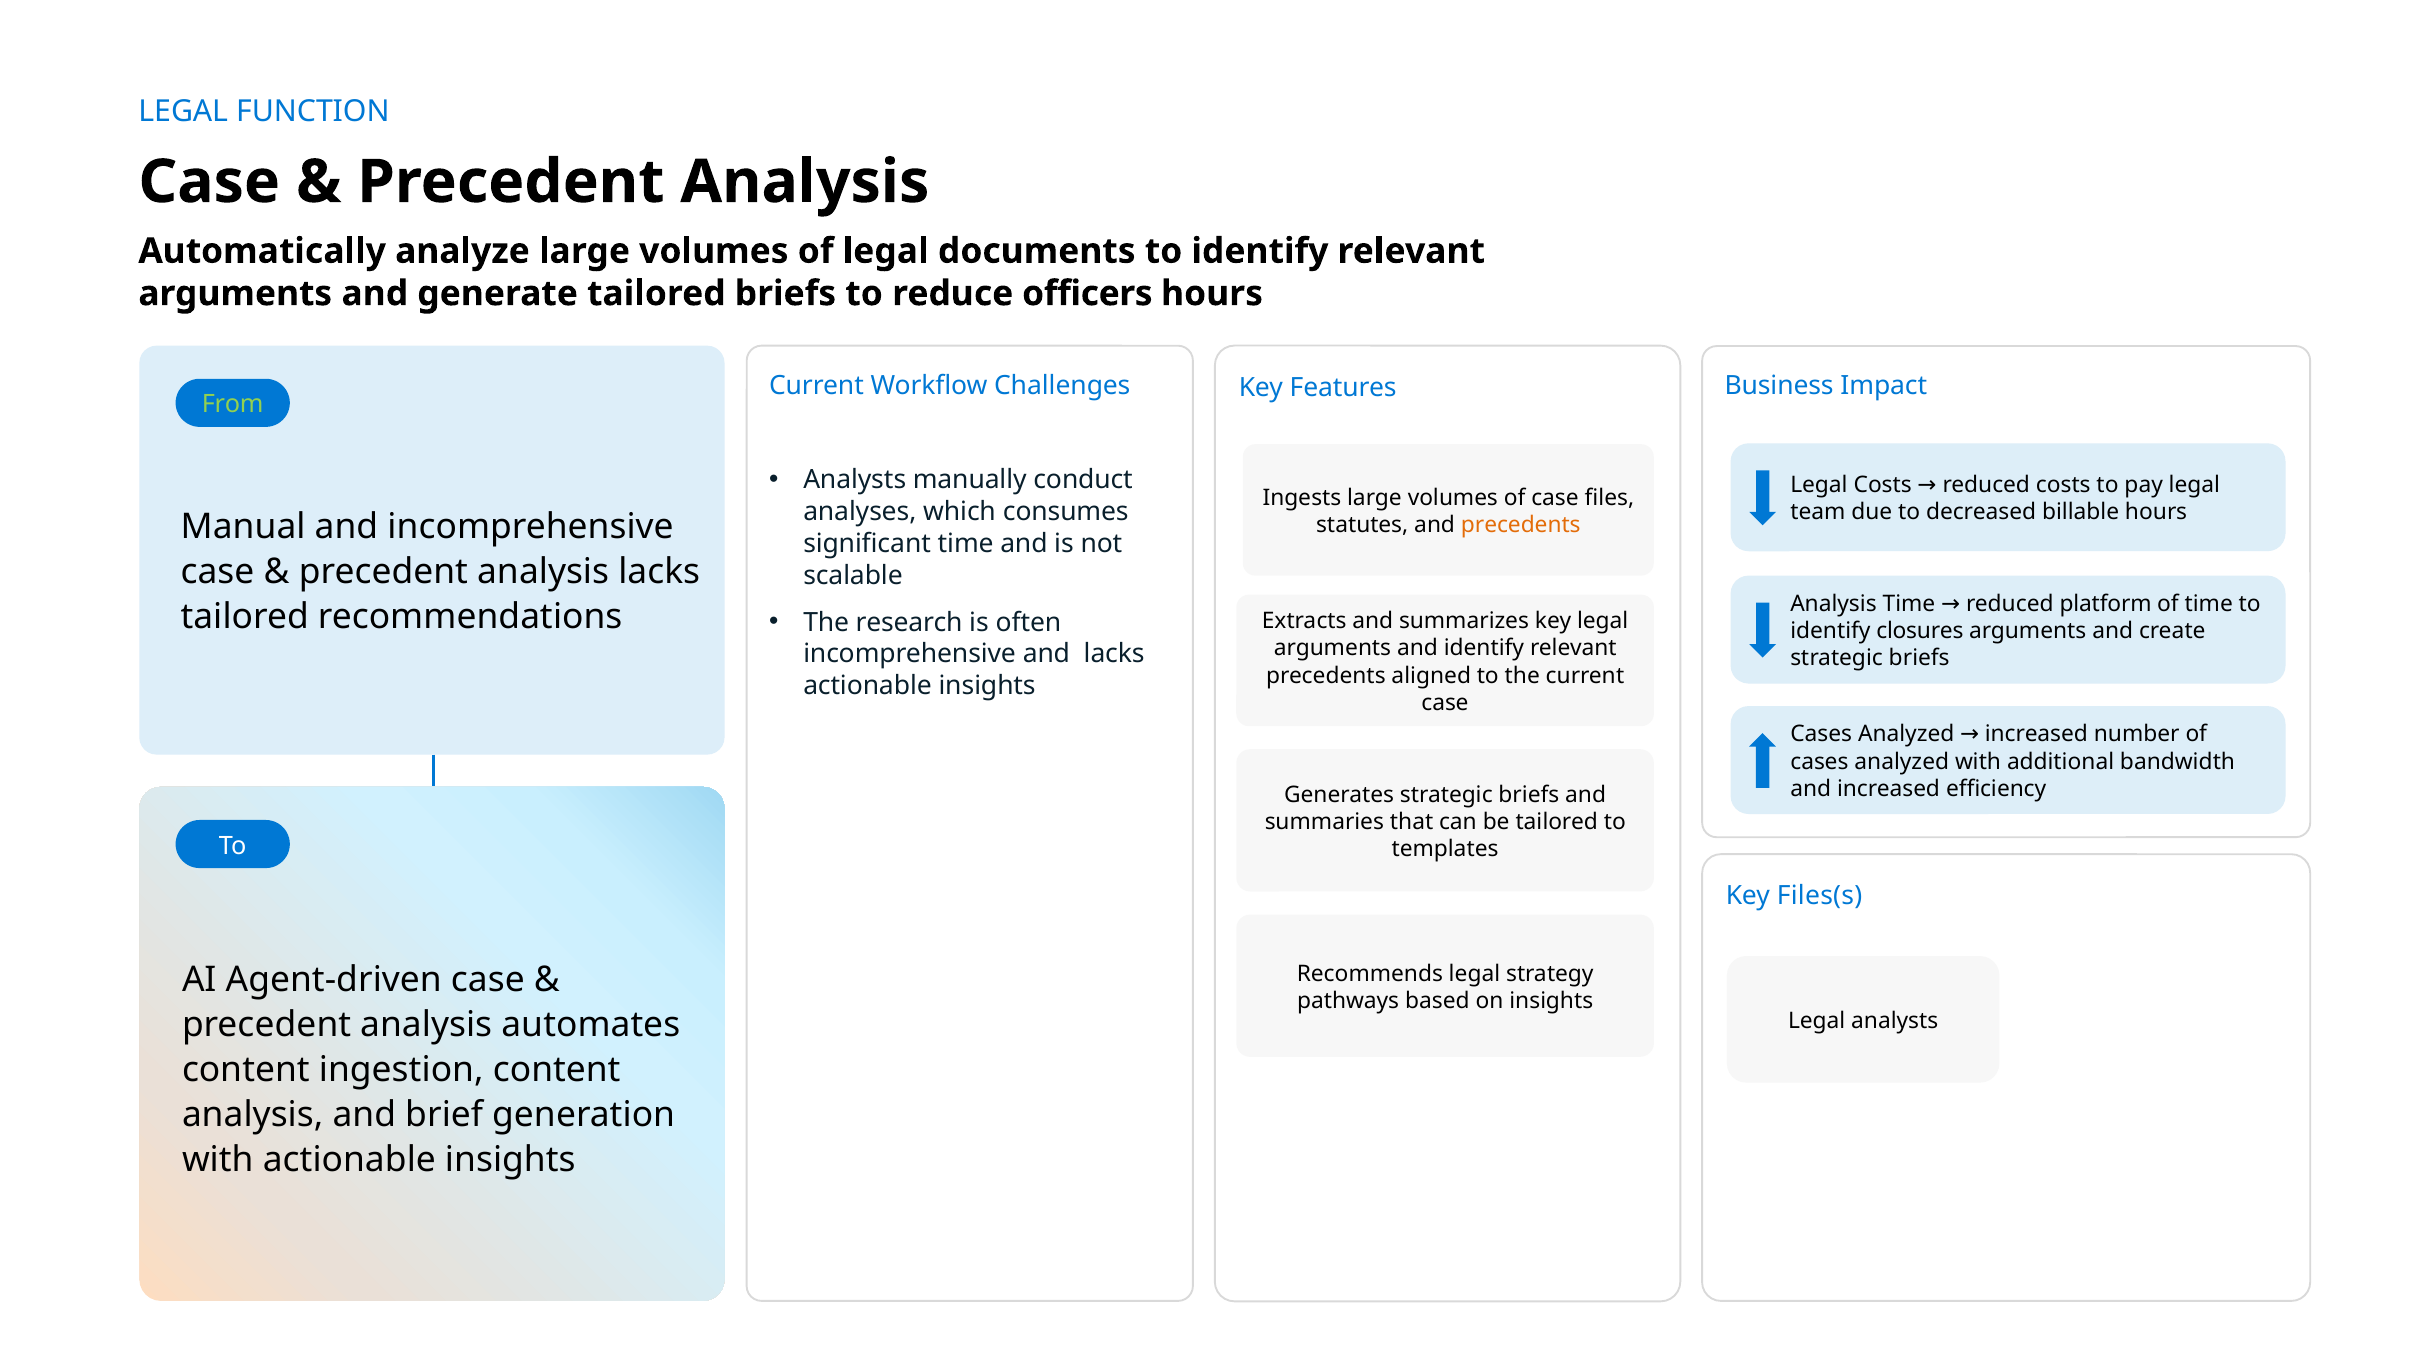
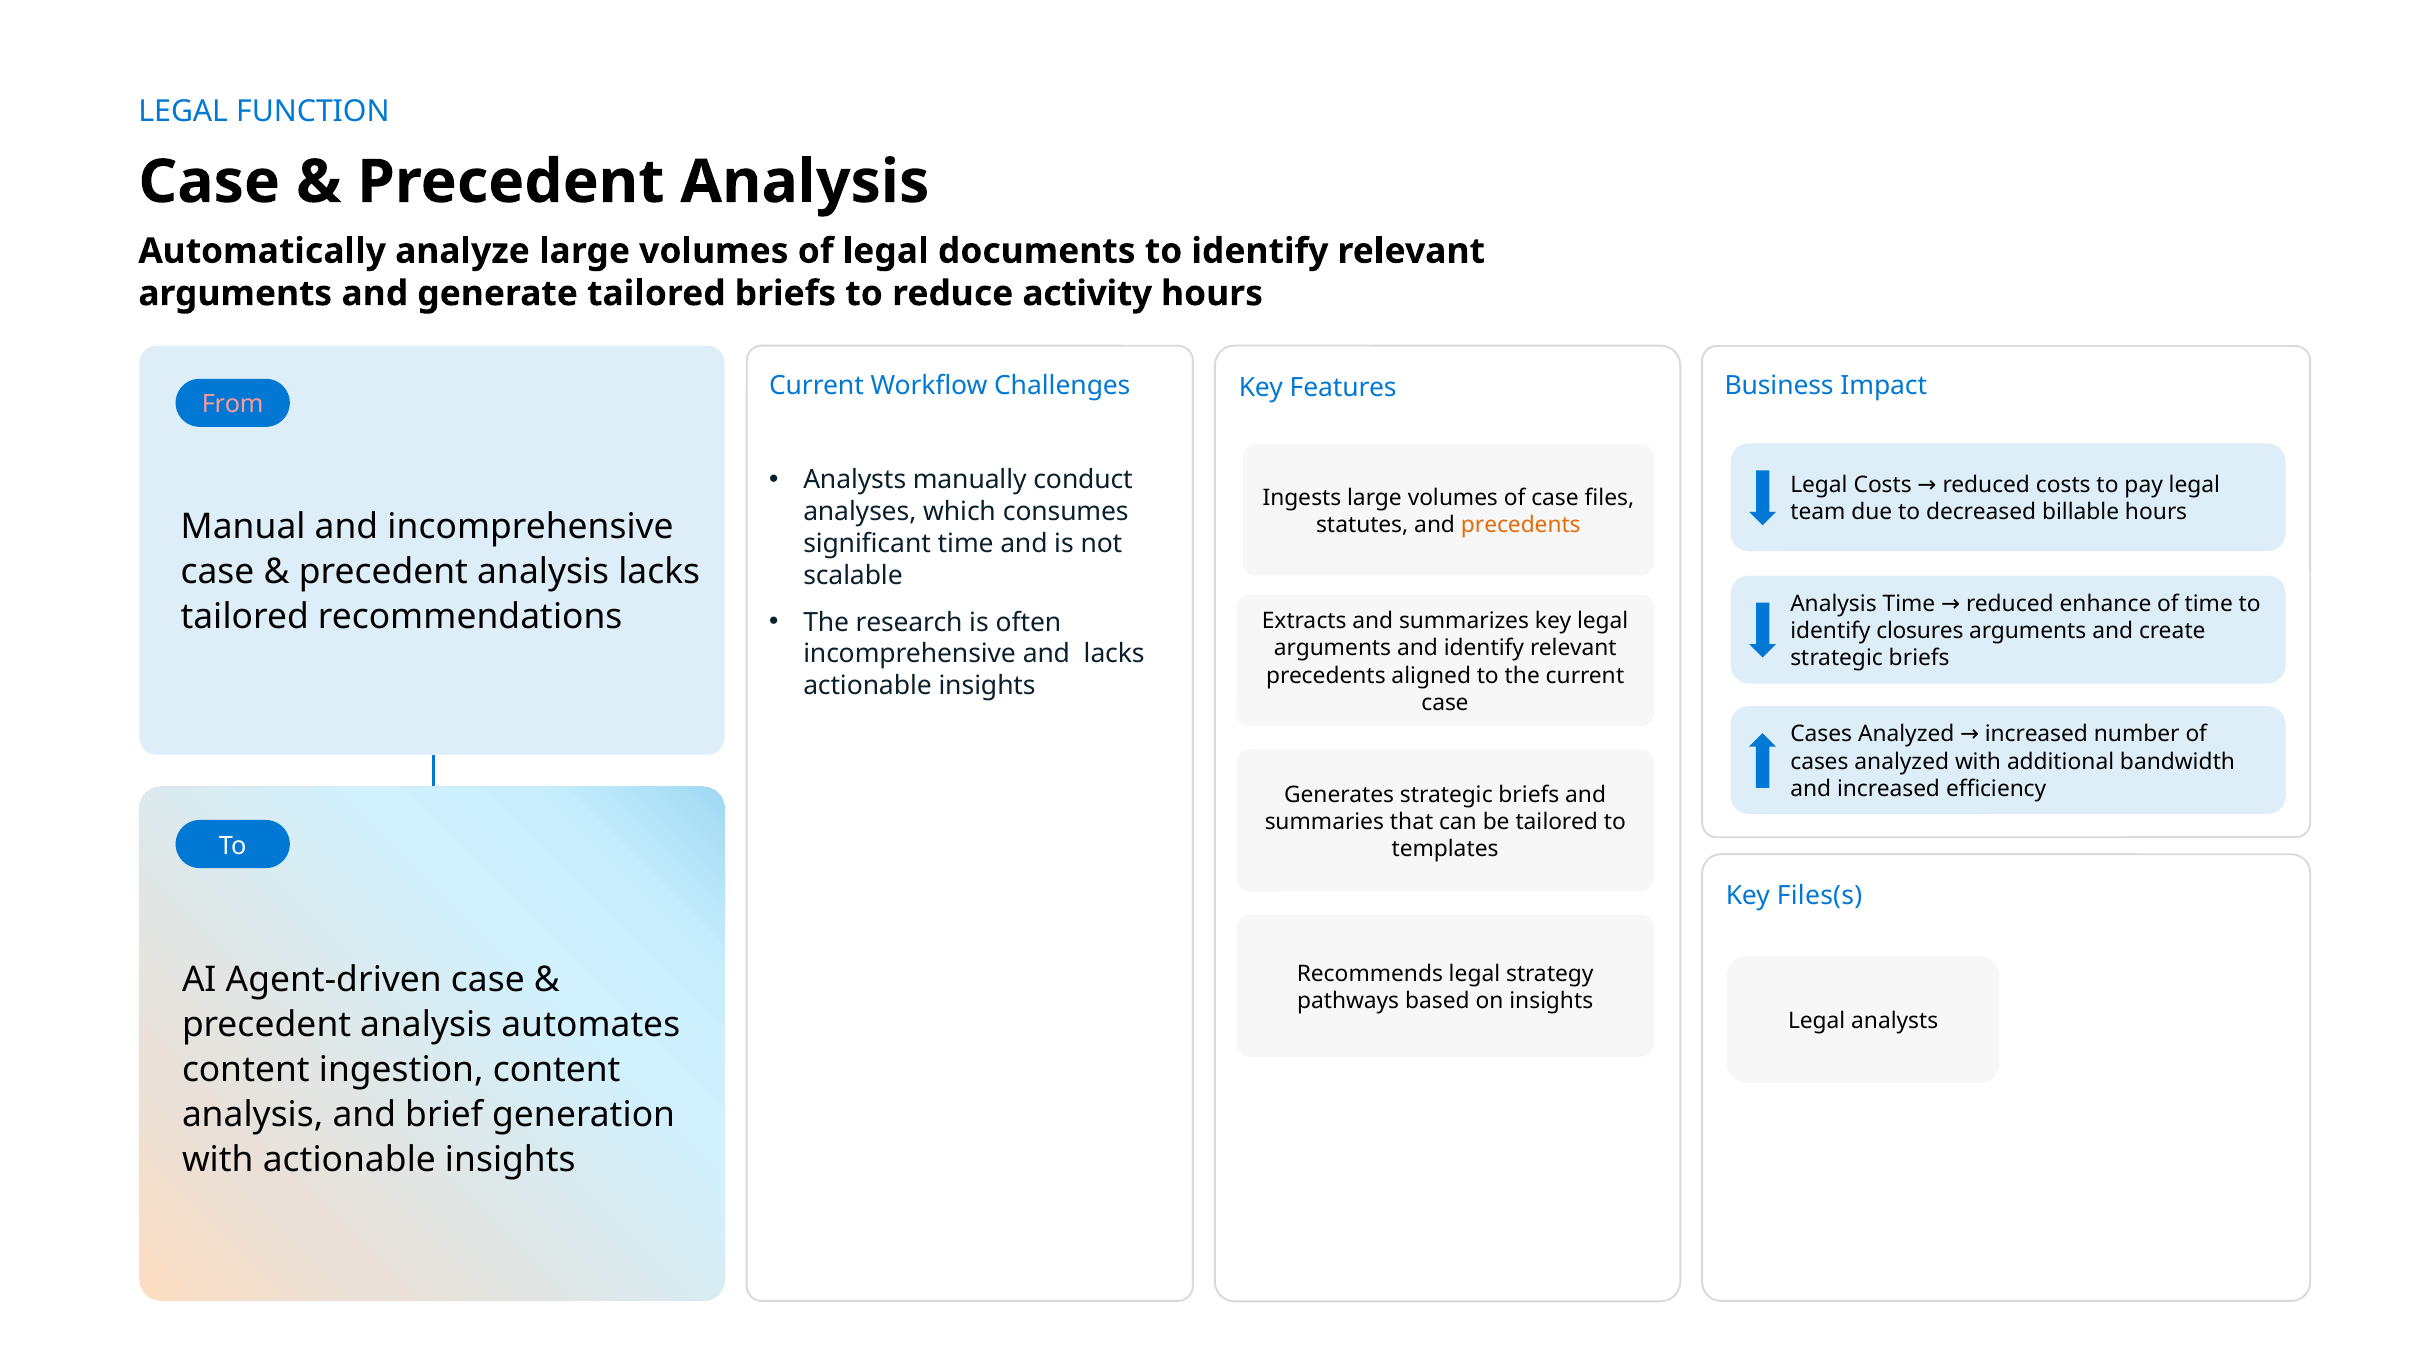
officers: officers -> activity
From colour: light green -> pink
platform: platform -> enhance
